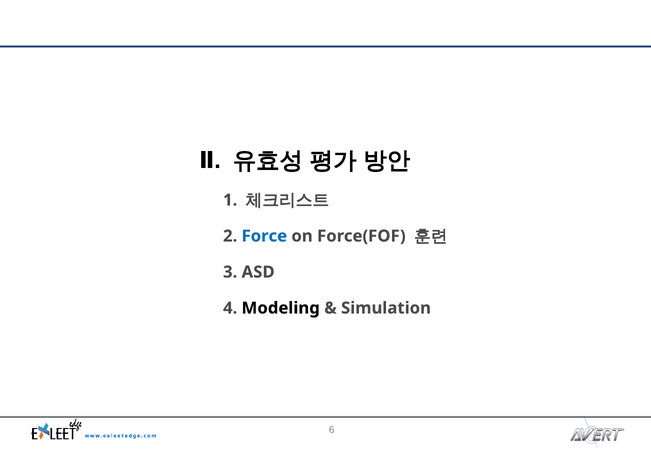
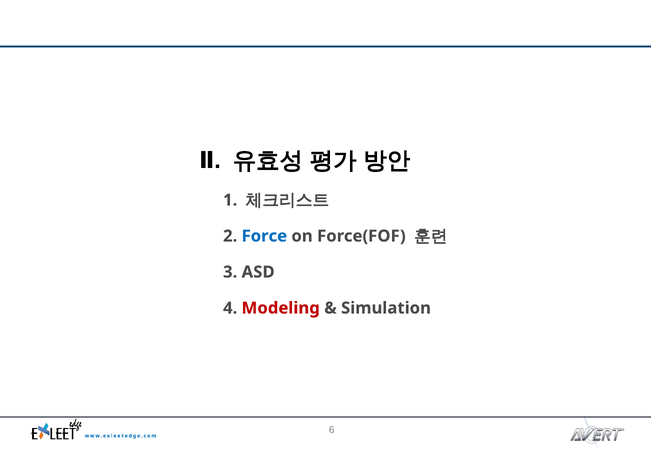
Modeling colour: black -> red
